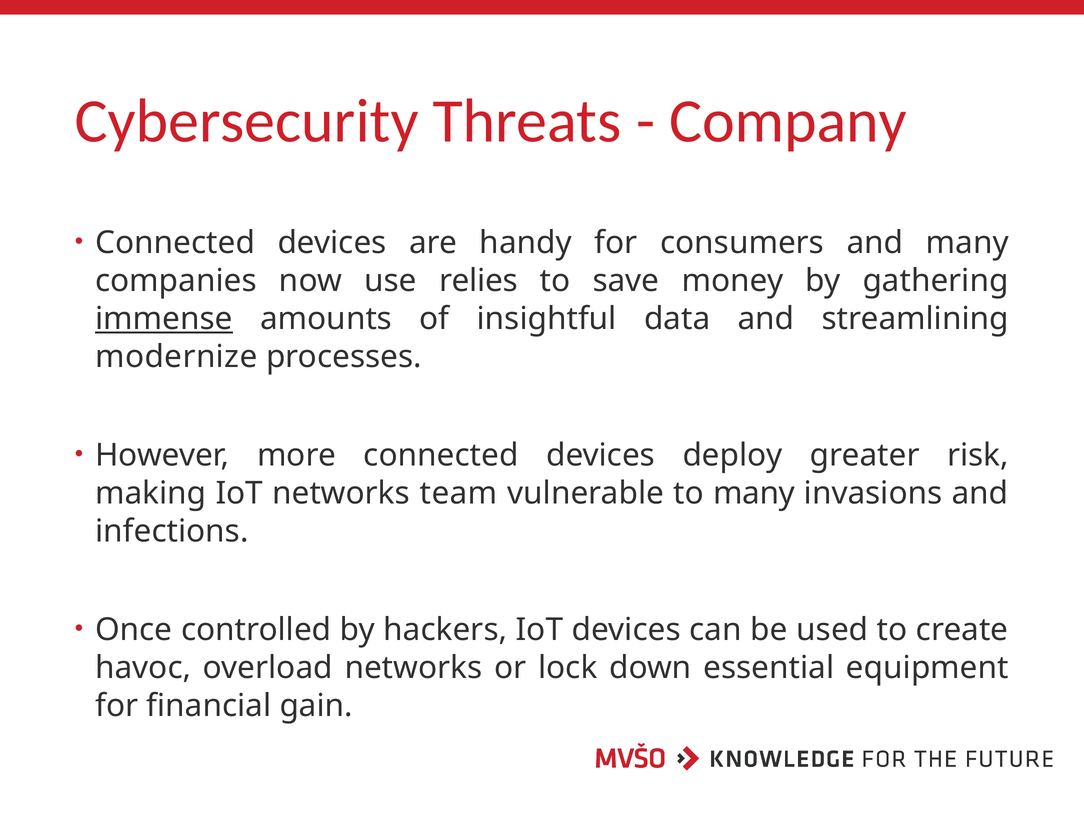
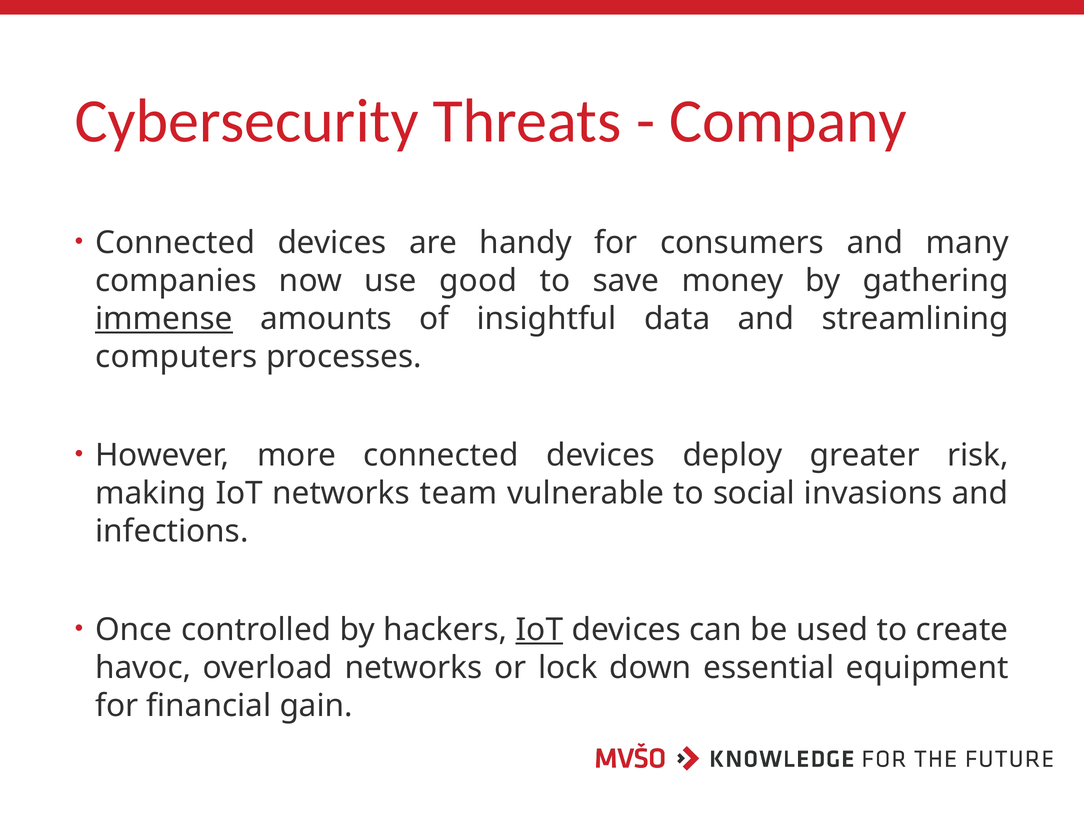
relies: relies -> good
modernize: modernize -> computers
to many: many -> social
IoT at (539, 630) underline: none -> present
